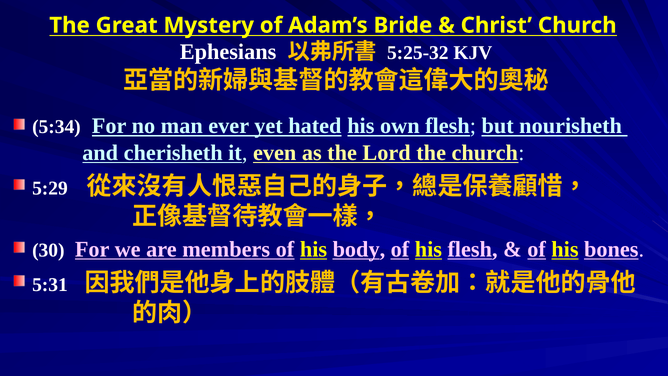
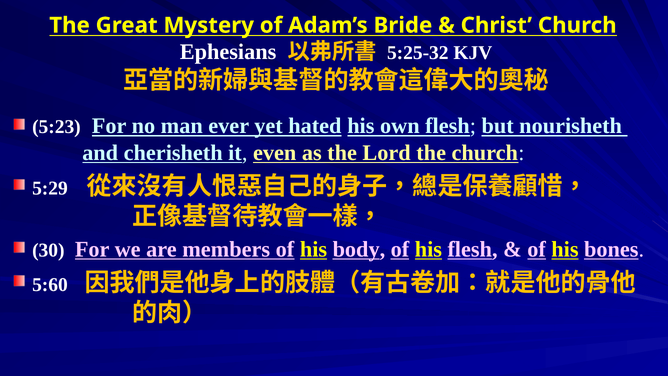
5:34: 5:34 -> 5:23
5:31: 5:31 -> 5:60
